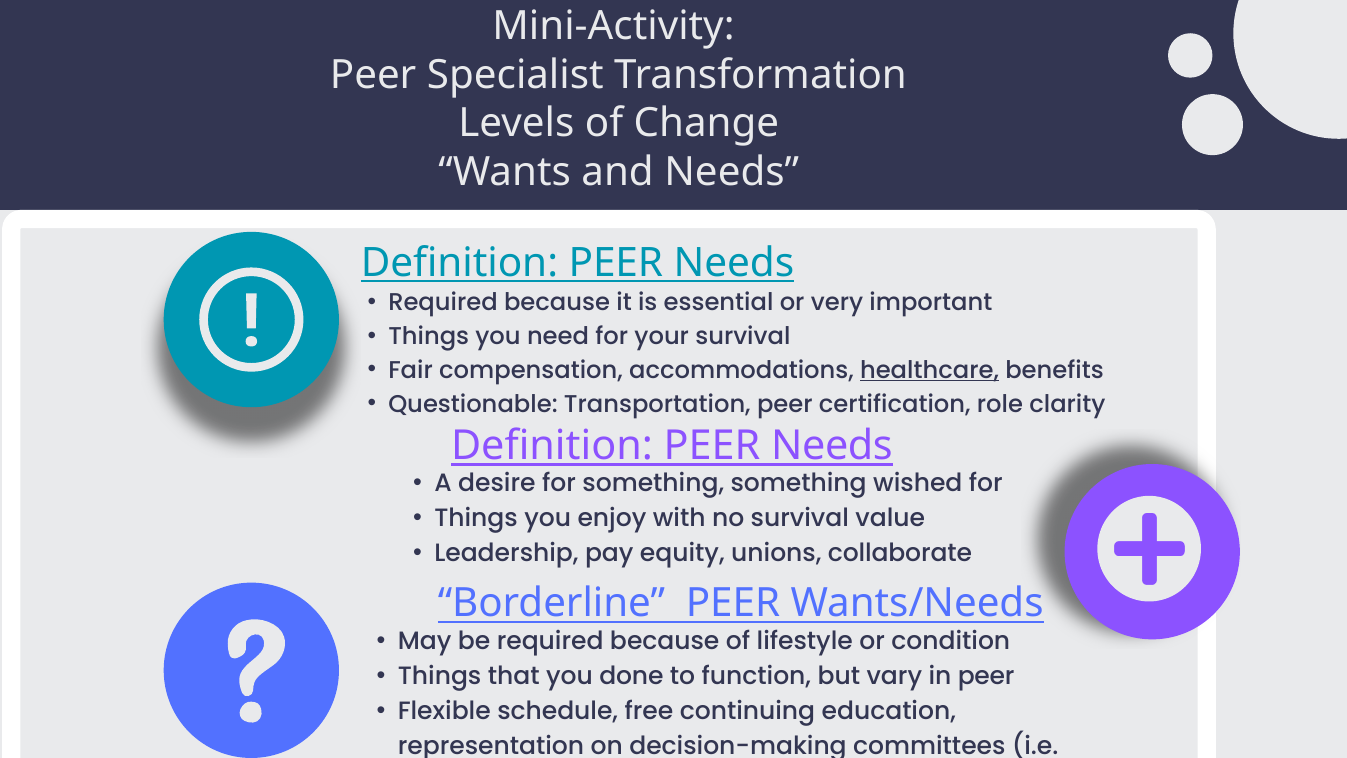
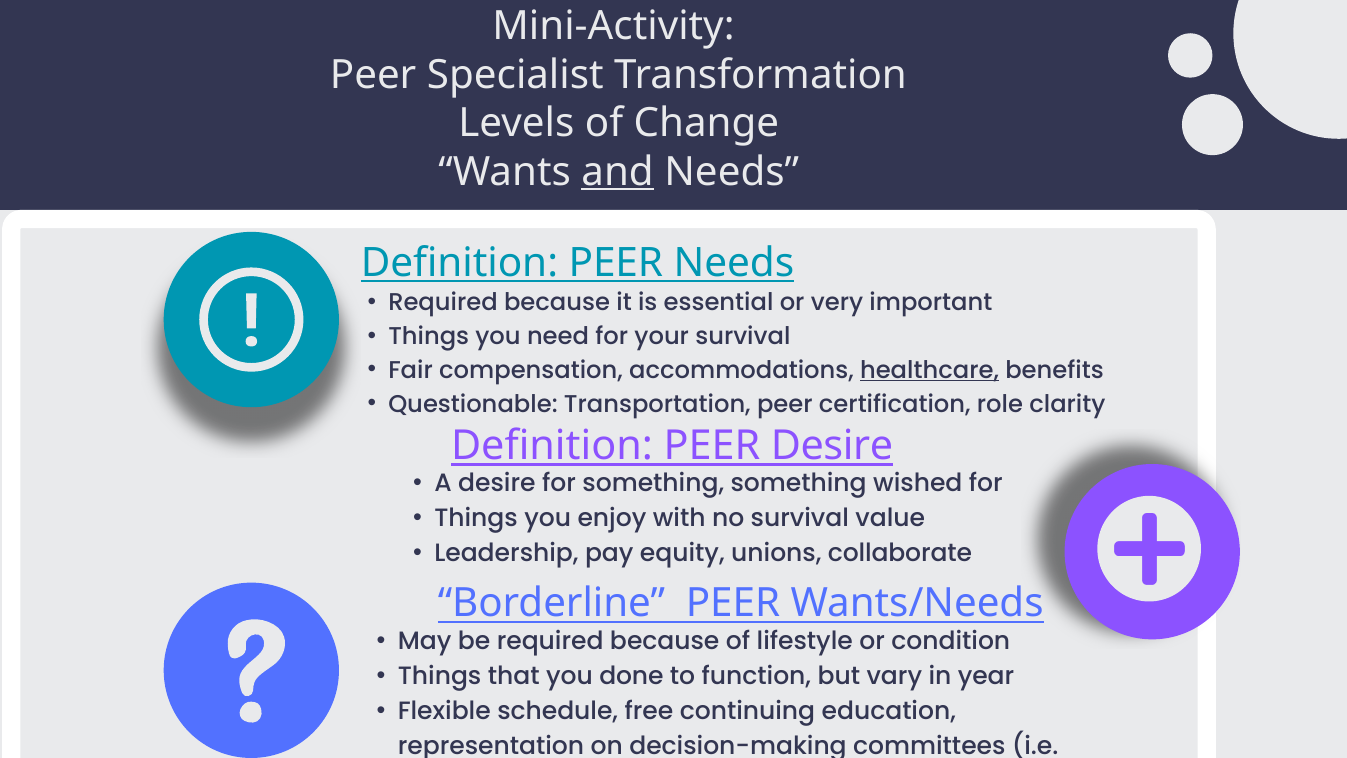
and underline: none -> present
Needs at (832, 445): Needs -> Desire
in peer: peer -> year
